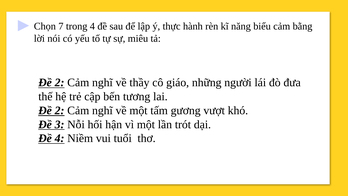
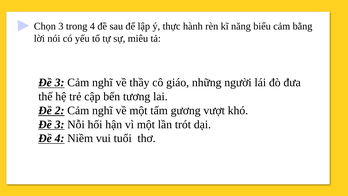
Chọn 7: 7 -> 3
2 at (60, 83): 2 -> 3
